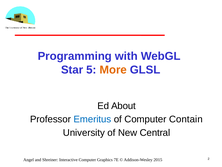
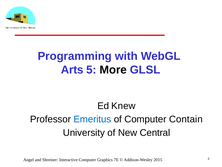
Star: Star -> Arts
More colour: orange -> black
About: About -> Knew
